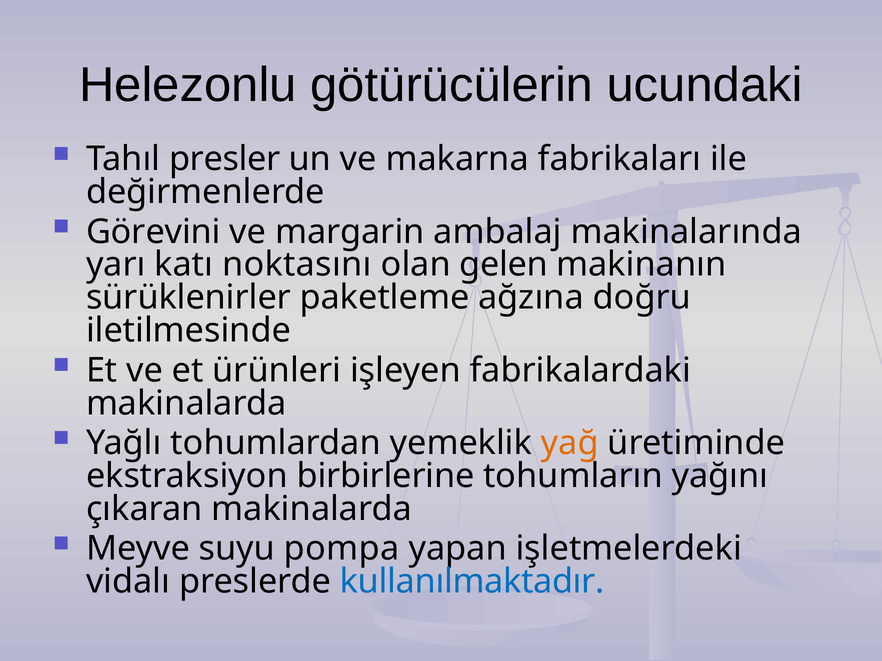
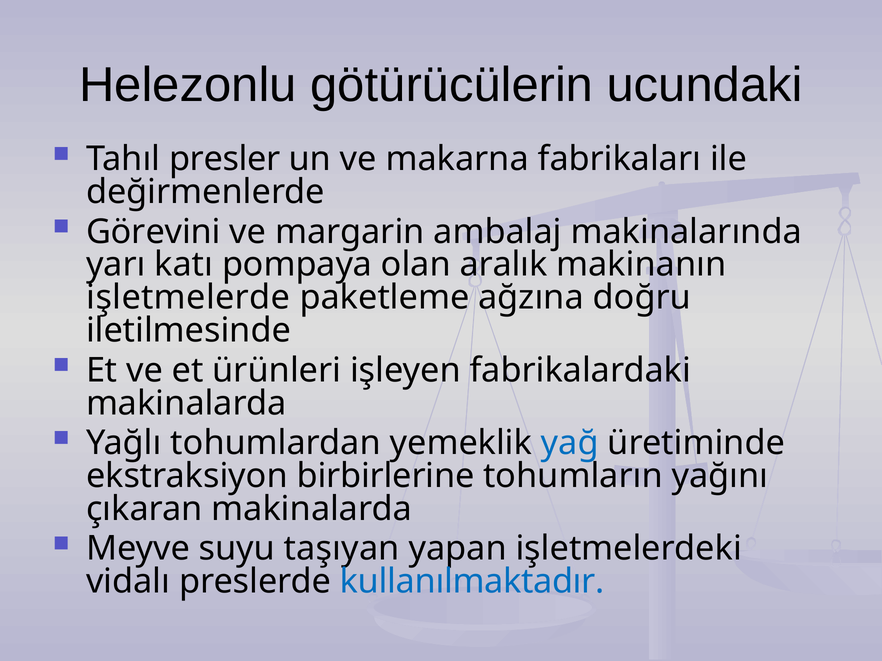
noktasını: noktasını -> pompaya
gelen: gelen -> aralık
sürüklenirler: sürüklenirler -> işletmelerde
yağ colour: orange -> blue
pompa: pompa -> taşıyan
